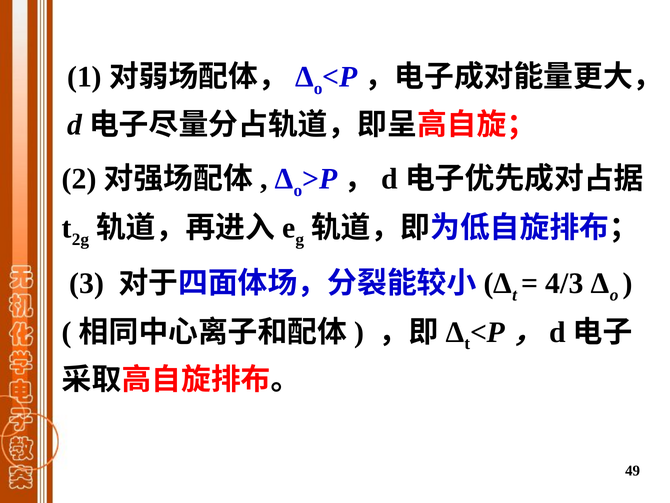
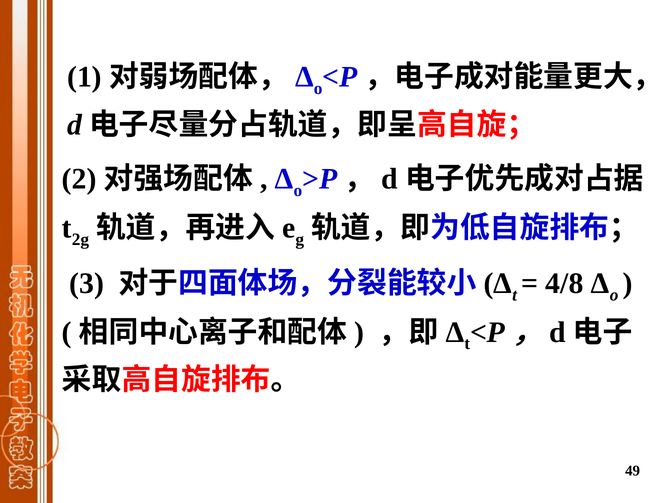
4/3: 4/3 -> 4/8
